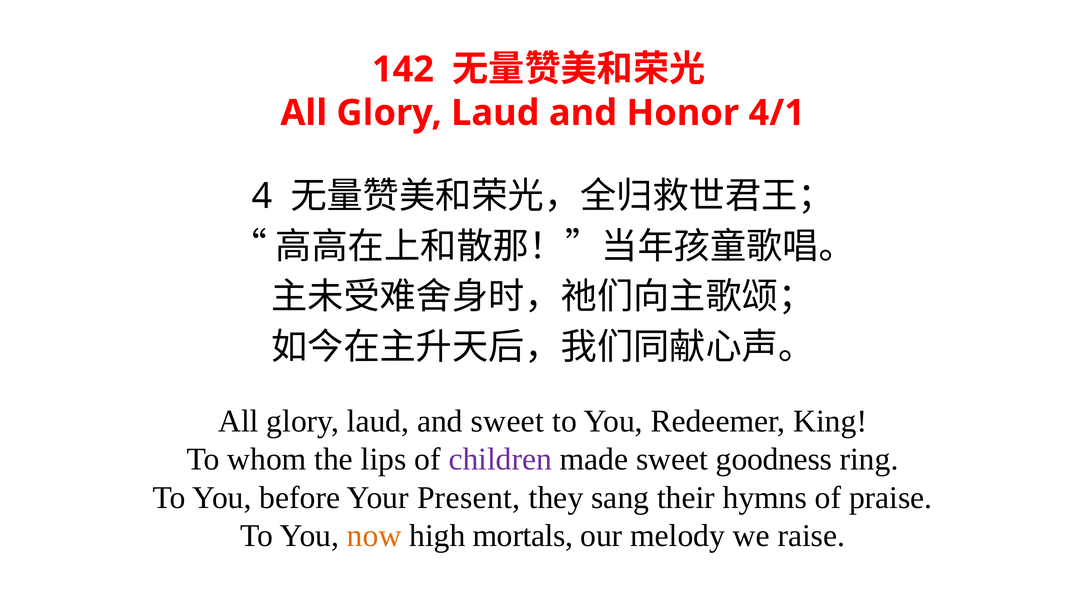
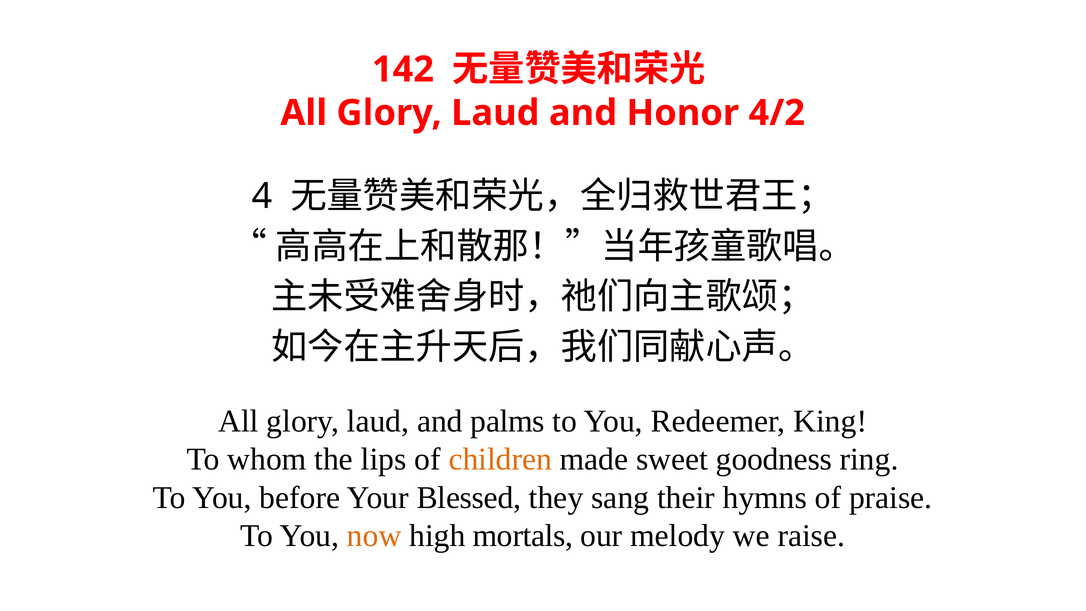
4/1: 4/1 -> 4/2
and sweet: sweet -> palms
children colour: purple -> orange
Present: Present -> Blessed
